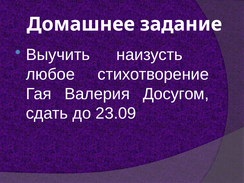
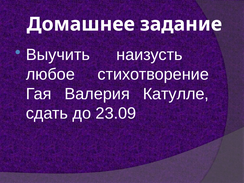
Досугом: Досугом -> Катулле
